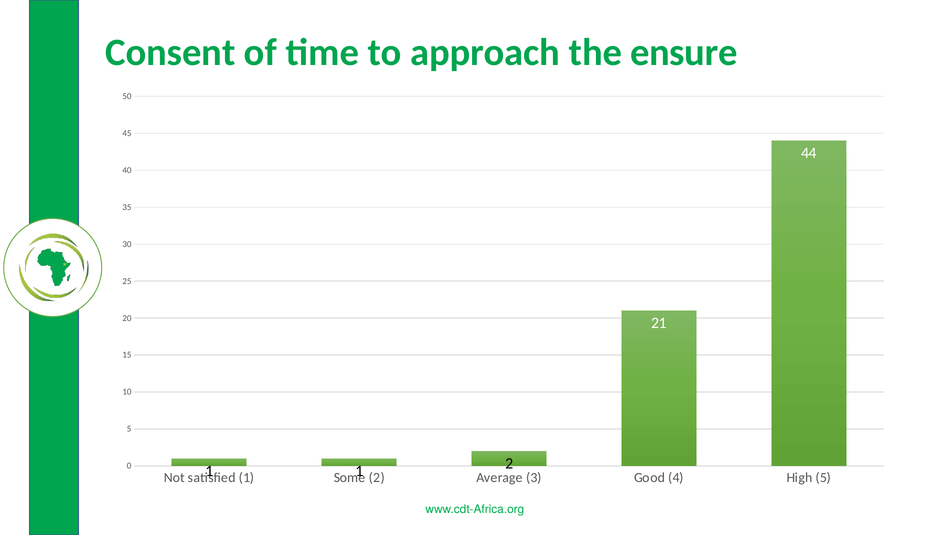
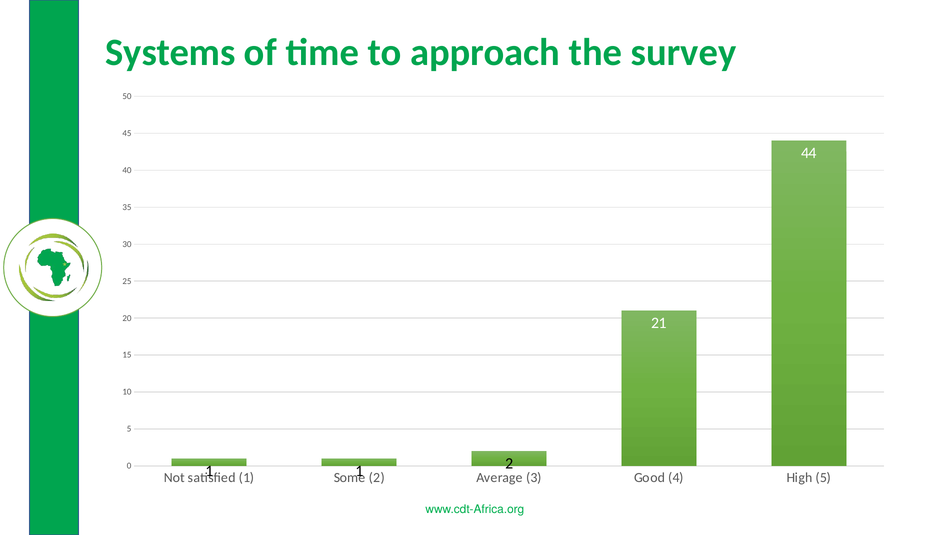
Consent: Consent -> Systems
ensure: ensure -> survey
